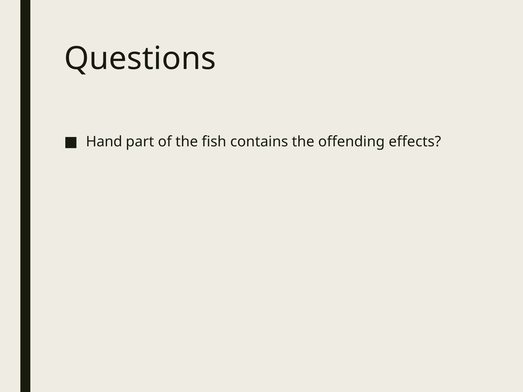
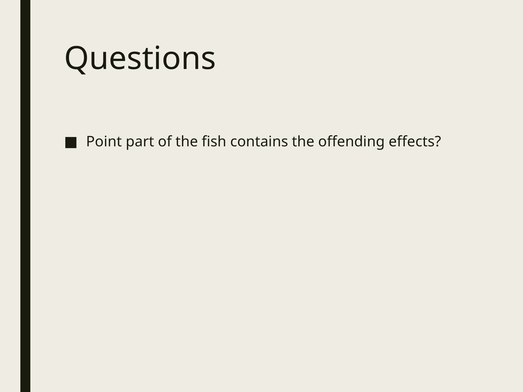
Hand: Hand -> Point
